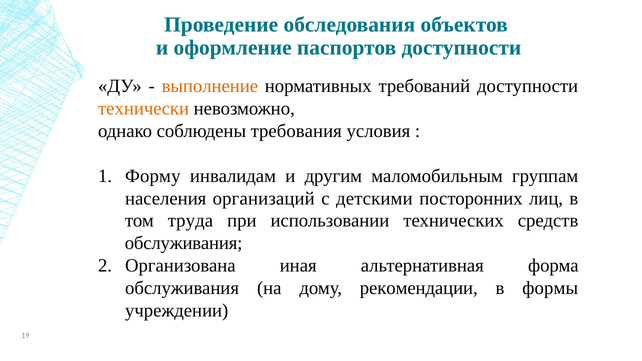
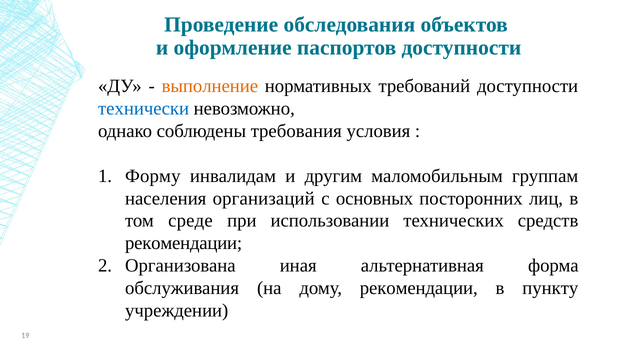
технически colour: orange -> blue
детскими: детскими -> основных
труда: труда -> среде
обслуживания at (184, 243): обслуживания -> рекомендации
формы: формы -> пункту
